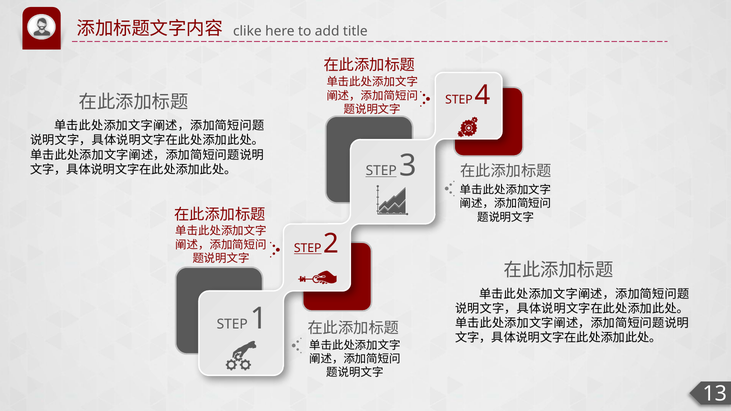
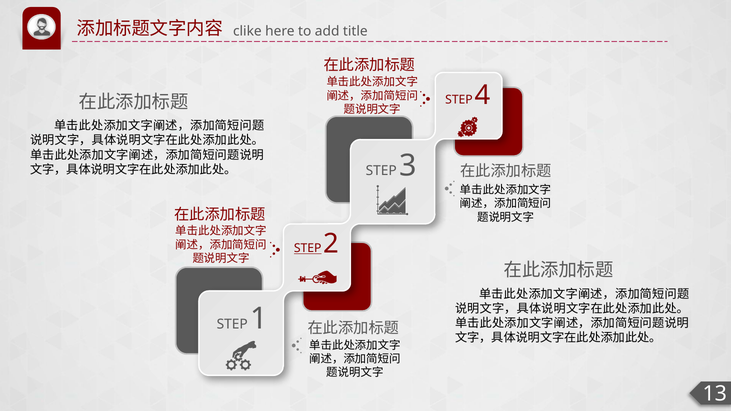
STEP at (381, 171) underline: present -> none
